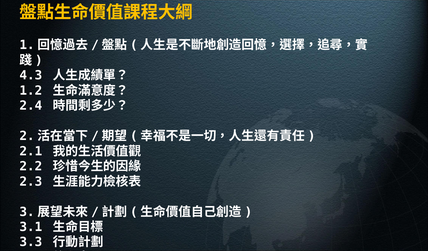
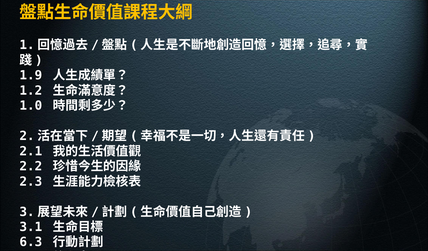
4.3: 4.3 -> 1.9
2.4: 2.4 -> 1.0
3.3 at (31, 242): 3.3 -> 6.3
